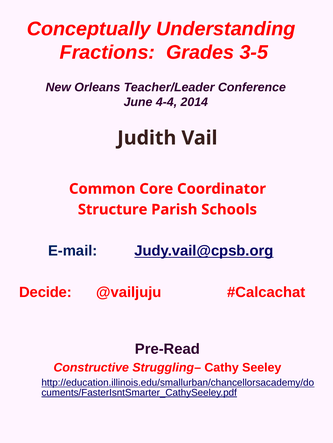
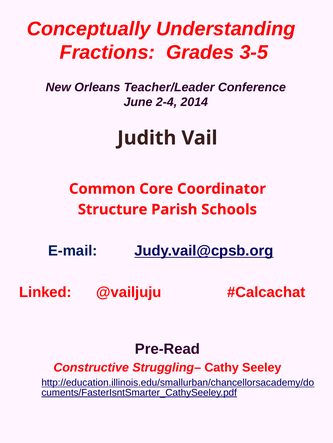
4-4: 4-4 -> 2-4
Decide: Decide -> Linked
